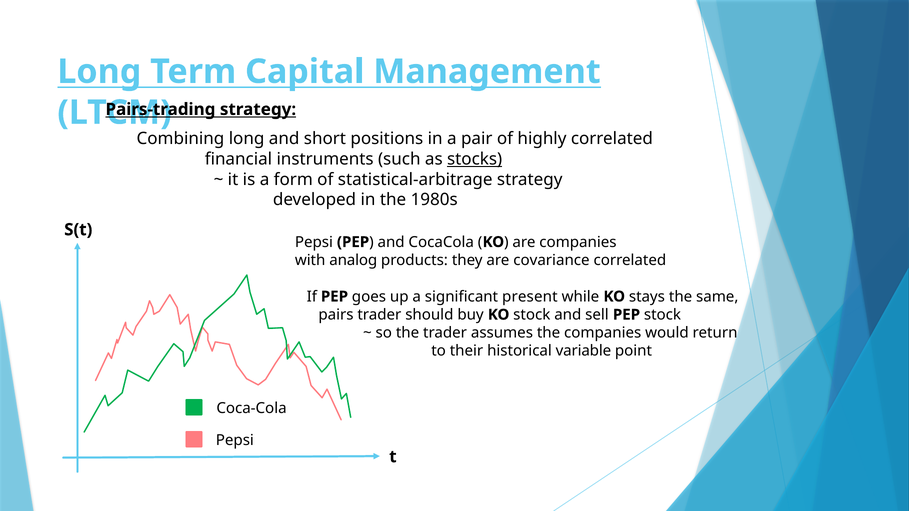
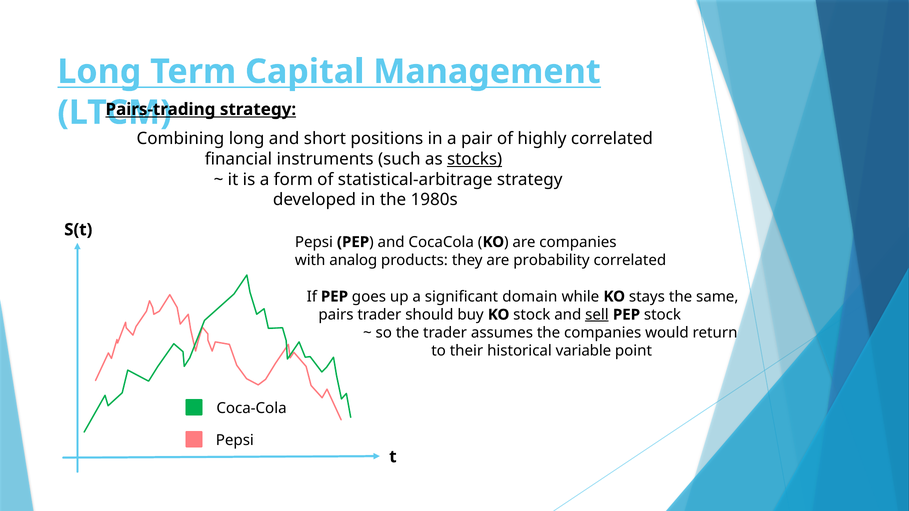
covariance: covariance -> probability
present: present -> domain
sell underline: none -> present
